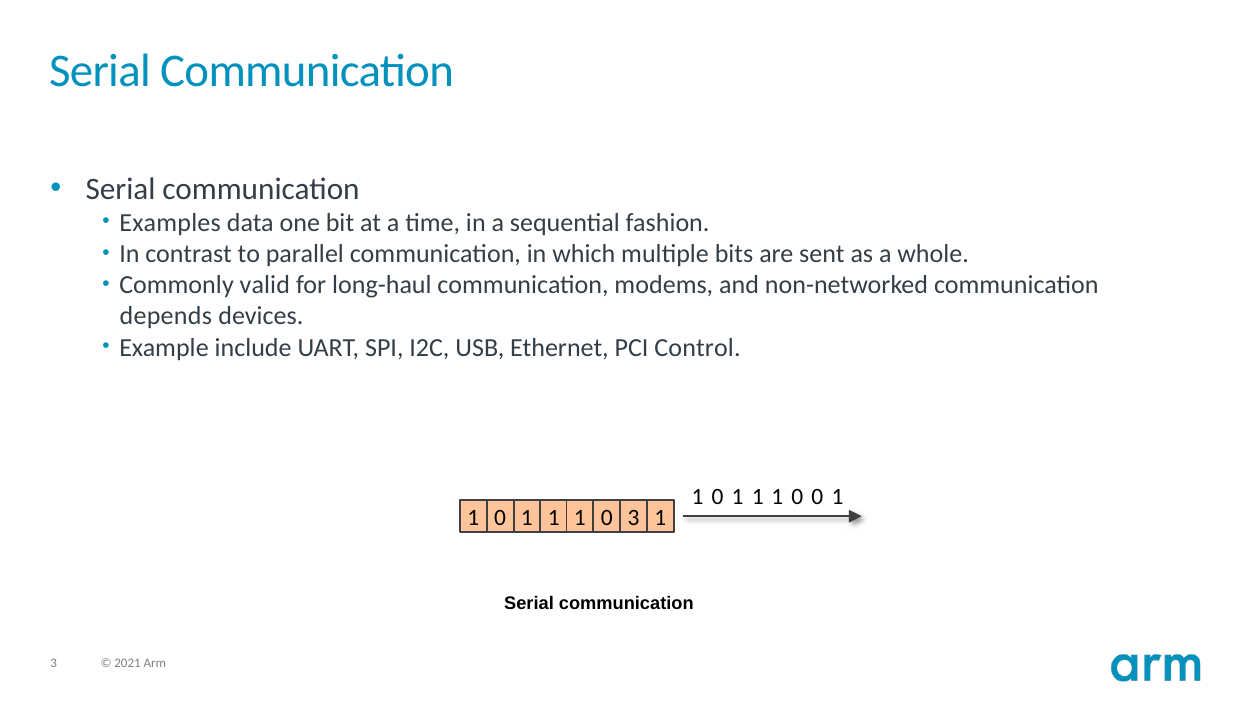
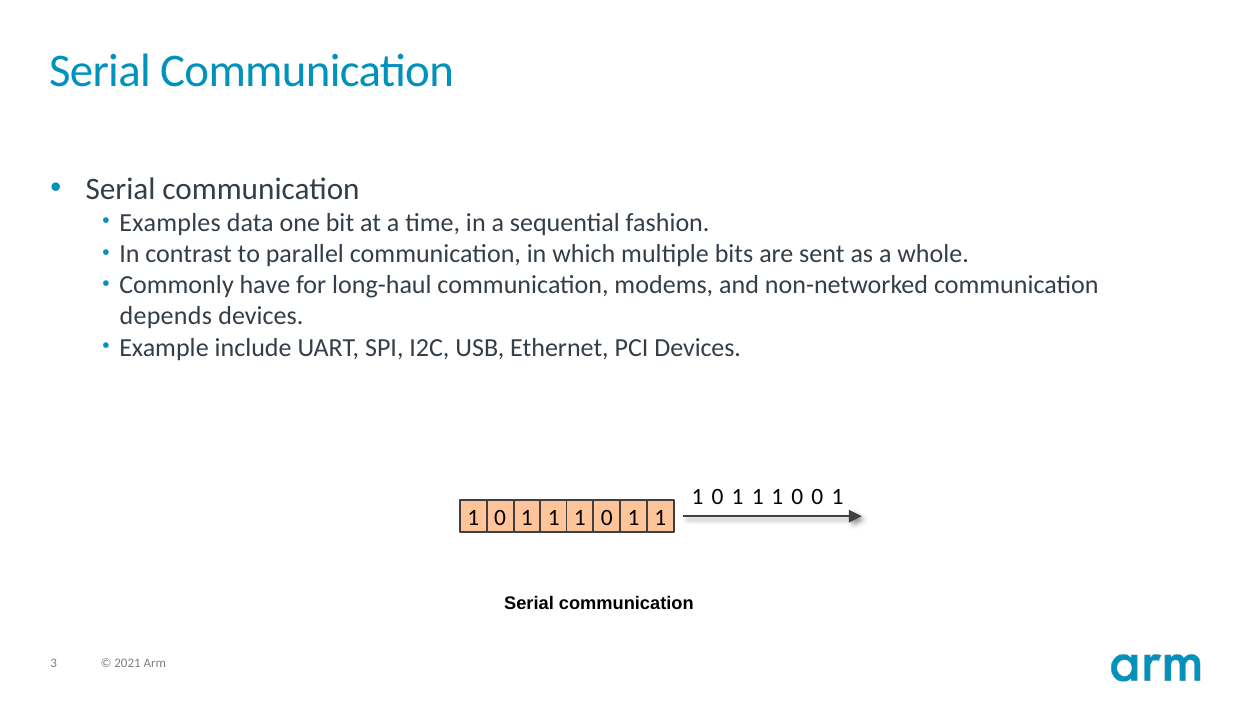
valid: valid -> have
PCI Control: Control -> Devices
3 at (633, 518): 3 -> 1
